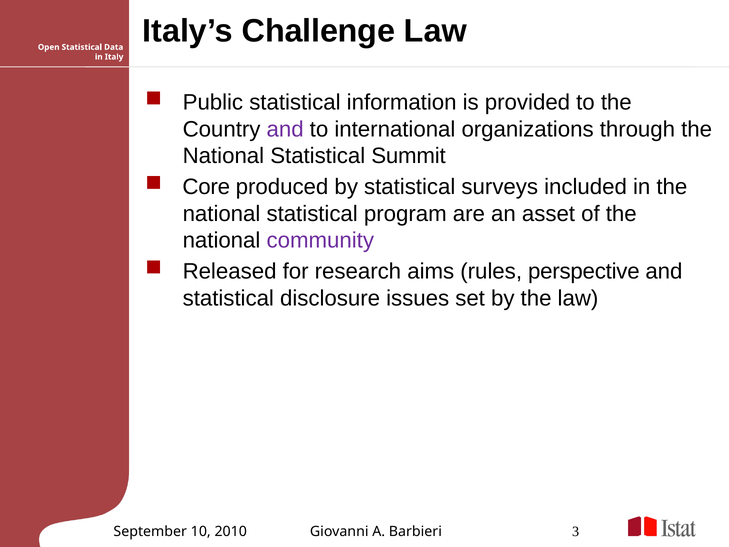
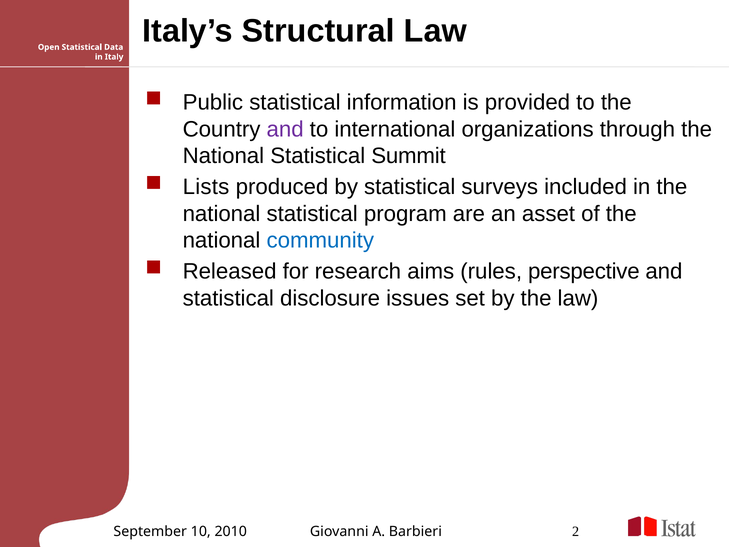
Challenge: Challenge -> Structural
Core: Core -> Lists
community colour: purple -> blue
3: 3 -> 2
